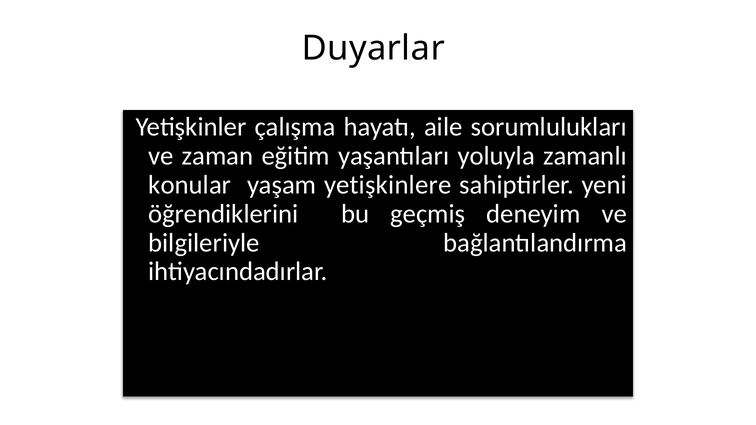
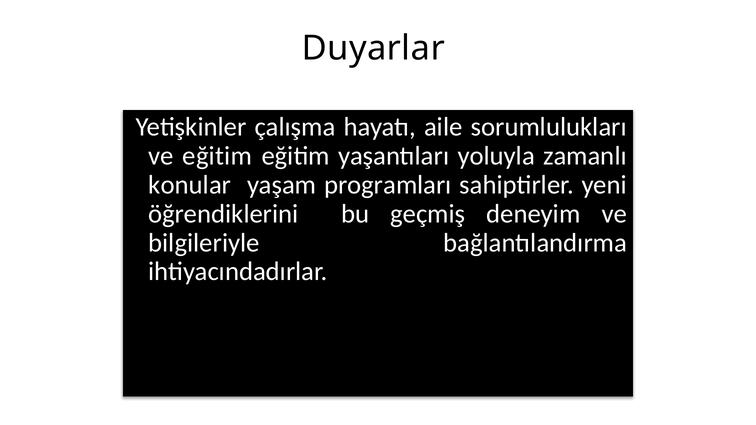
ve zaman: zaman -> eğitim
yetişkinlere: yetişkinlere -> programları
